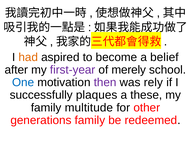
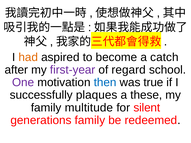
belief: belief -> catch
merely: merely -> regard
One colour: blue -> purple
then colour: purple -> blue
rely: rely -> true
other: other -> silent
